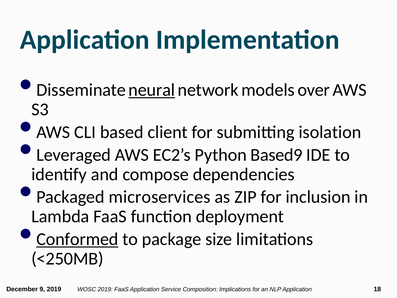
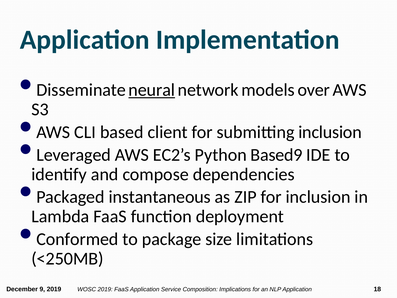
submitting isolation: isolation -> inclusion
microservices: microservices -> instantaneous
Conformed underline: present -> none
